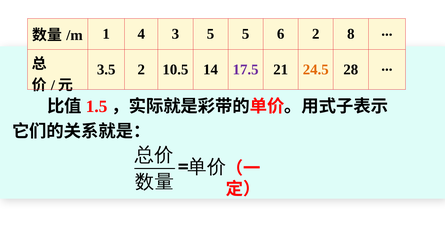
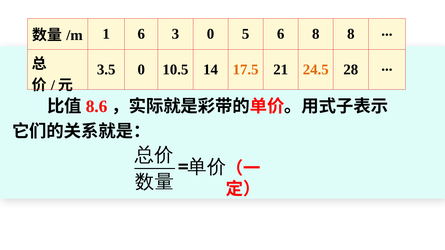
1 4: 4 -> 6
3 5: 5 -> 0
6 2: 2 -> 8
3.5 2: 2 -> 0
17.5 colour: purple -> orange
1.5: 1.5 -> 8.6
